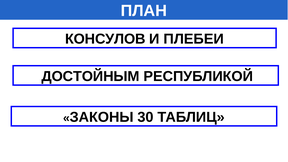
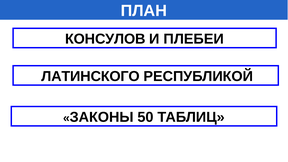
ДОСТОЙНЫМ: ДОСТОЙНЫМ -> ЛАТИНСКОГО
30: 30 -> 50
